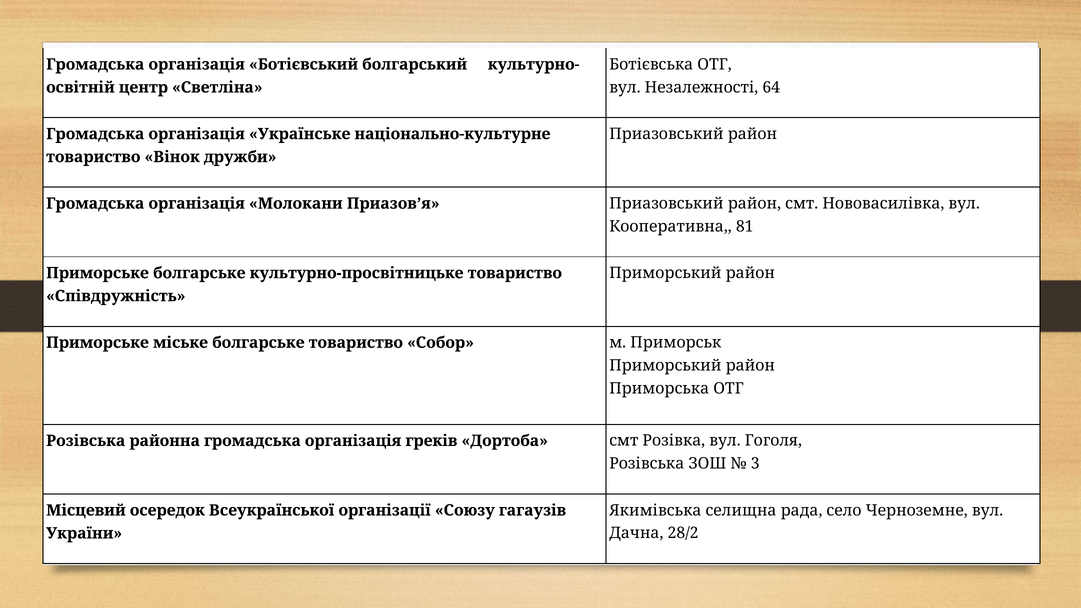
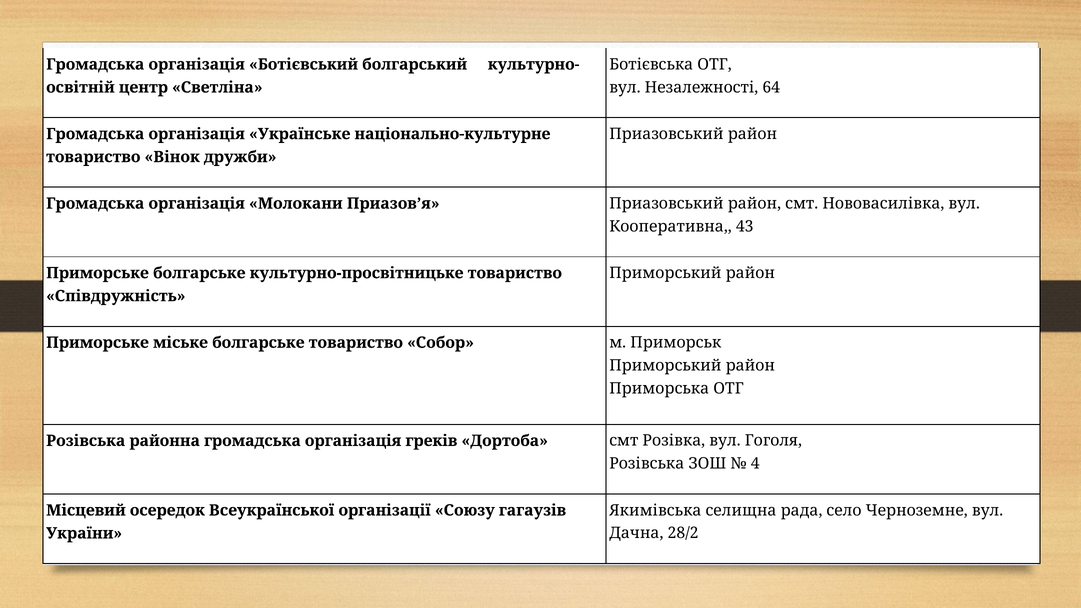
81: 81 -> 43
3: 3 -> 4
